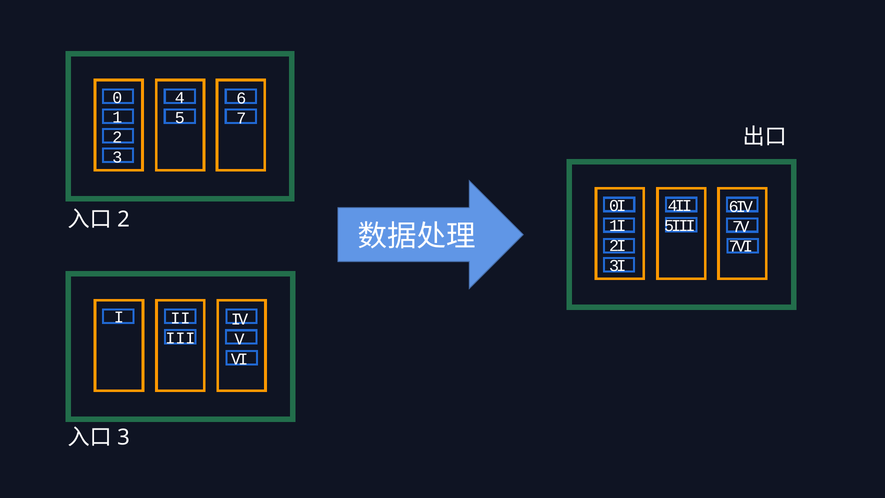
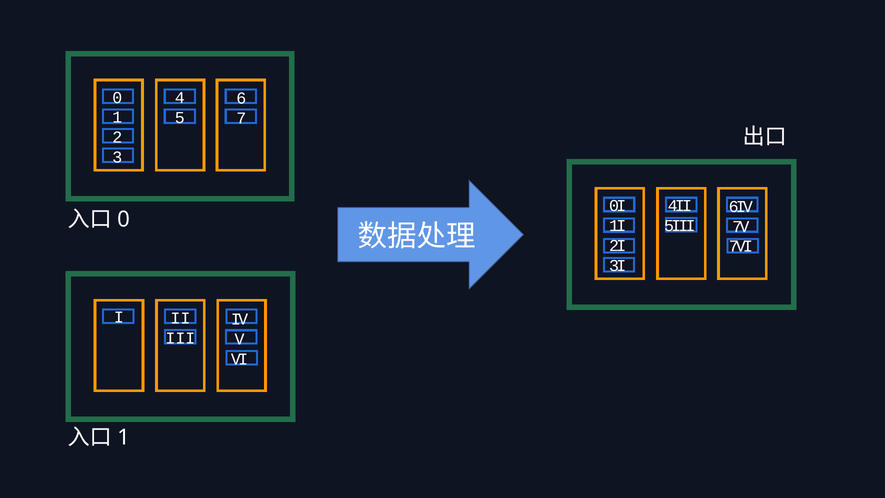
2 at (123, 219): 2 -> 0
3 at (123, 437): 3 -> 1
